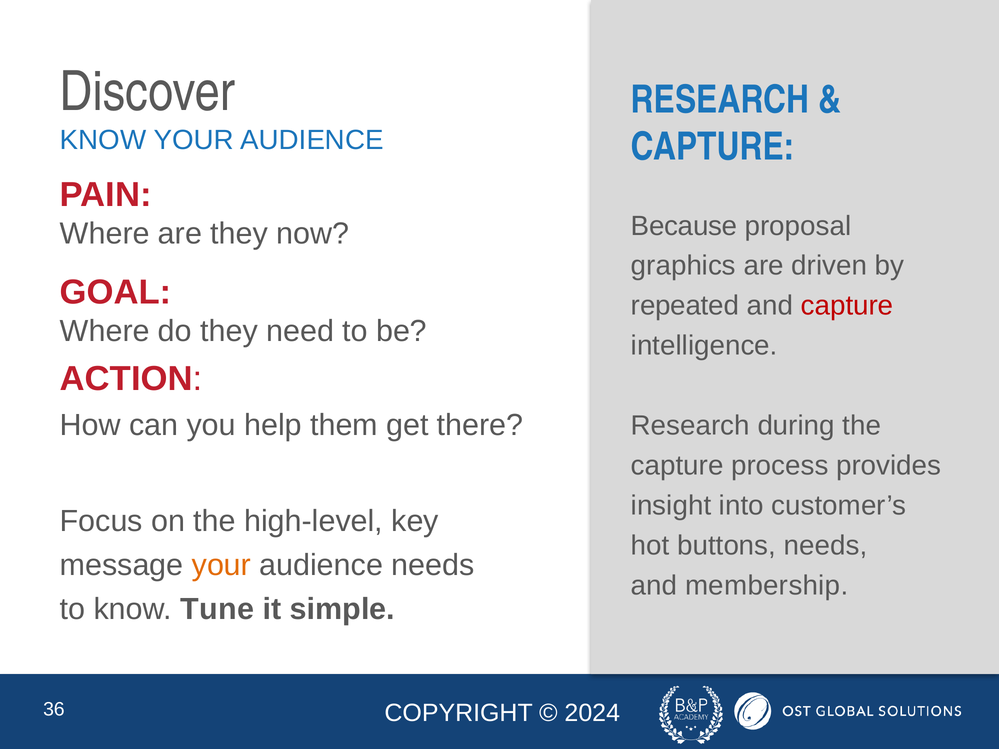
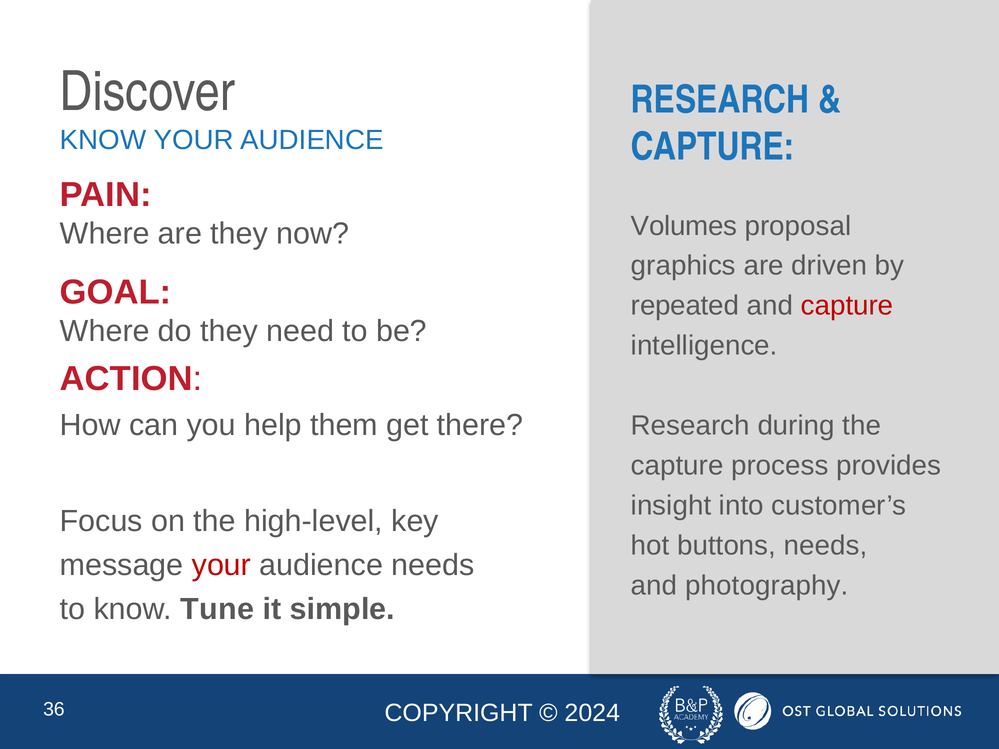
Because: Because -> Volumes
your at (221, 565) colour: orange -> red
membership: membership -> photography
